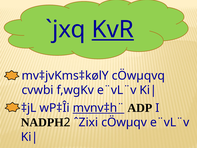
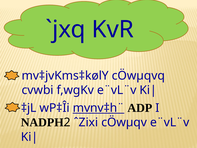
KvR underline: present -> none
